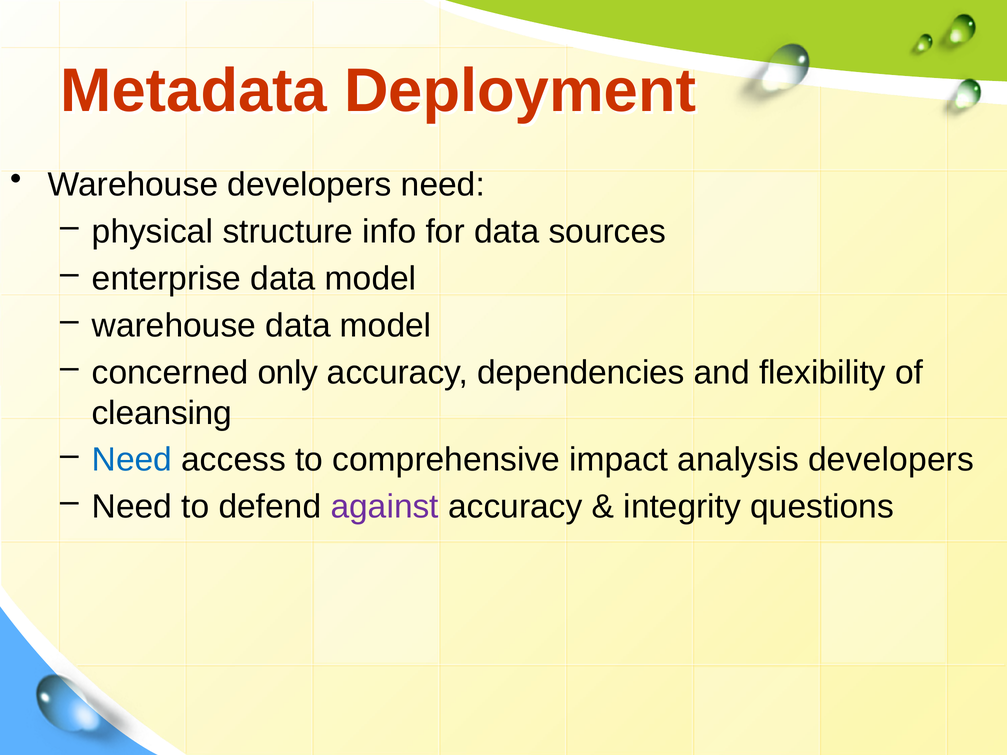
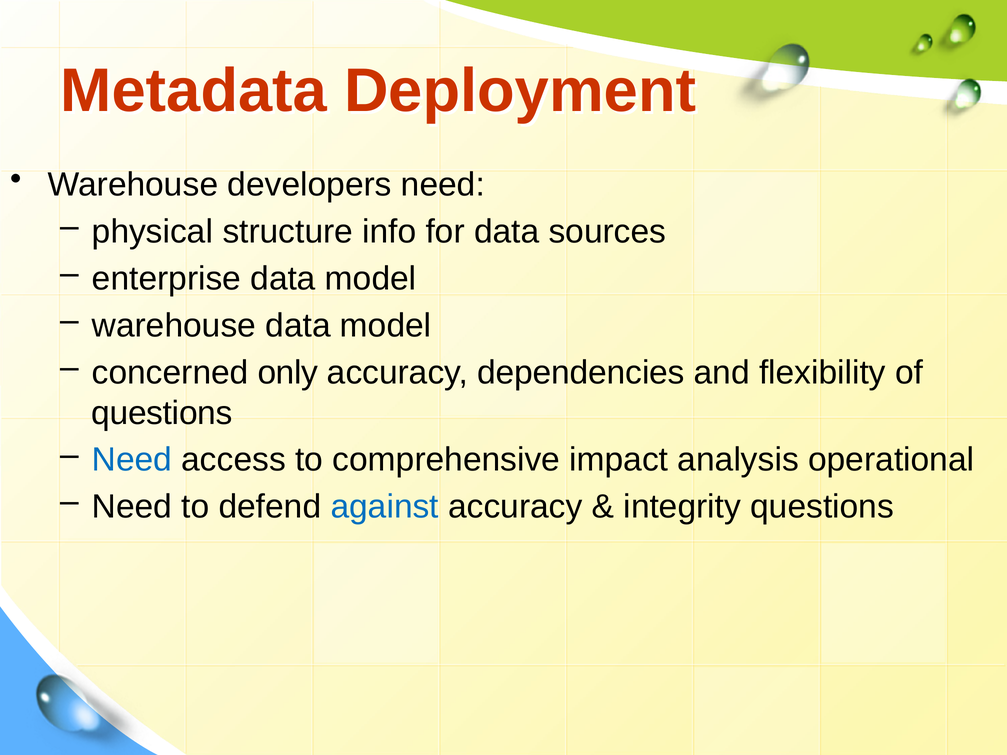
cleansing at (162, 413): cleansing -> questions
analysis developers: developers -> operational
against colour: purple -> blue
